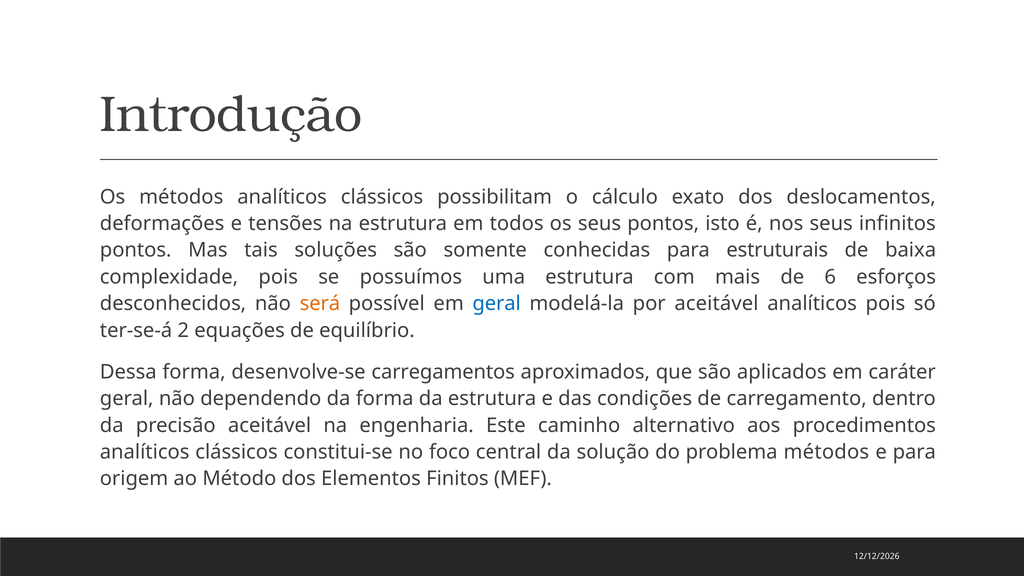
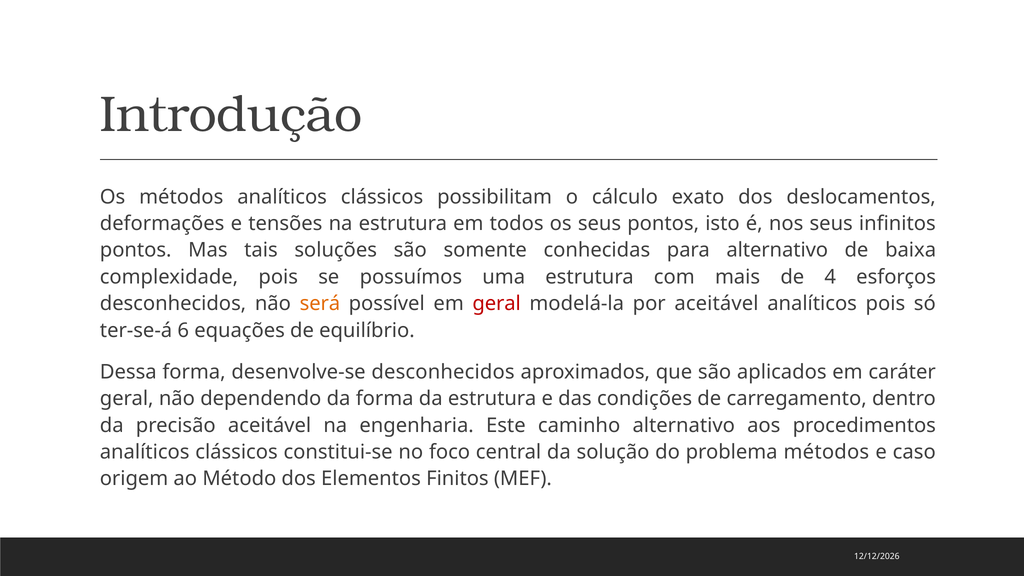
para estruturais: estruturais -> alternativo
6: 6 -> 4
geral at (497, 304) colour: blue -> red
2: 2 -> 6
desenvolve-se carregamentos: carregamentos -> desconhecidos
e para: para -> caso
